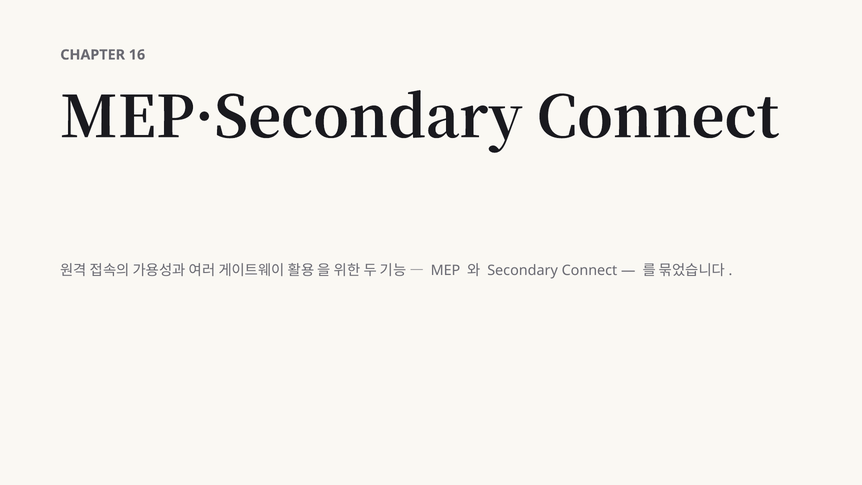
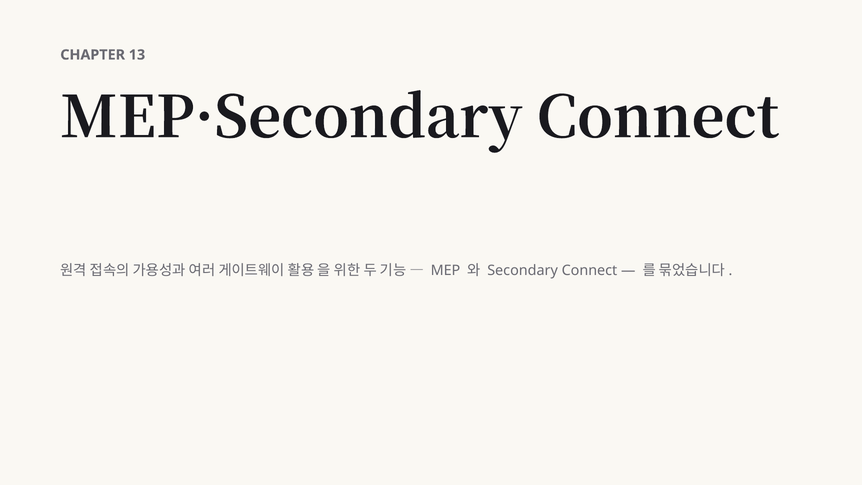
16: 16 -> 13
